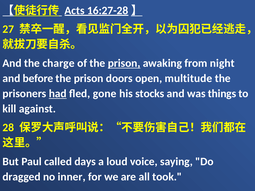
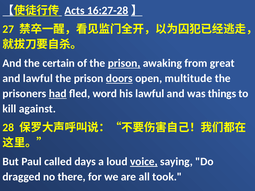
charge: charge -> certain
night: night -> great
and before: before -> lawful
doors underline: none -> present
gone: gone -> word
his stocks: stocks -> lawful
voice underline: none -> present
inner: inner -> there
